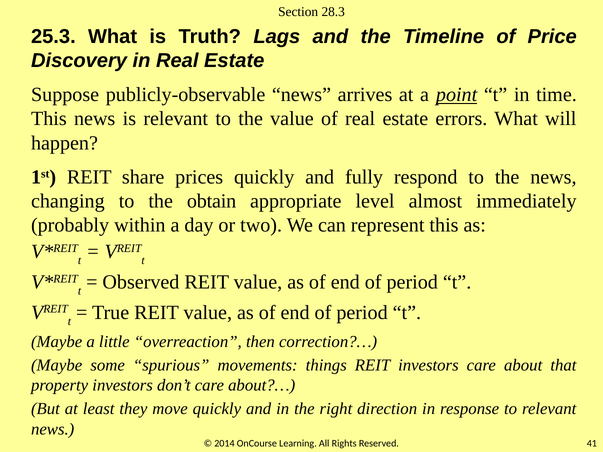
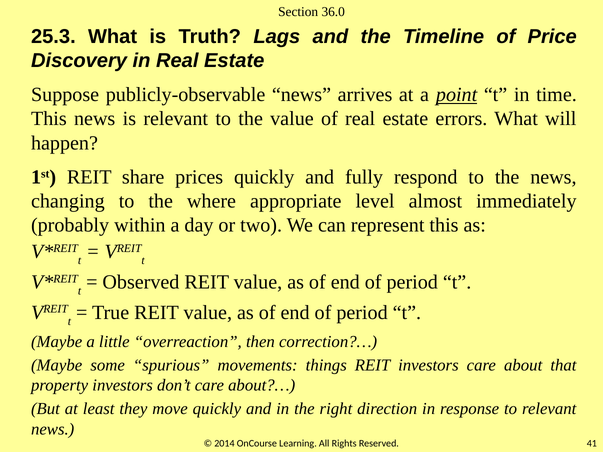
28.3: 28.3 -> 36.0
obtain: obtain -> where
